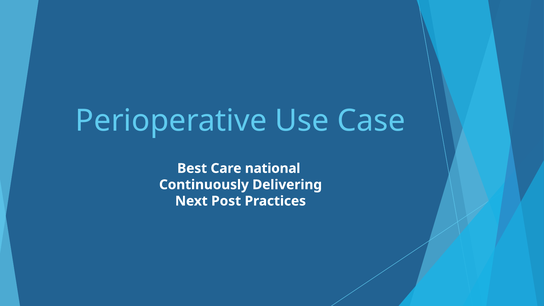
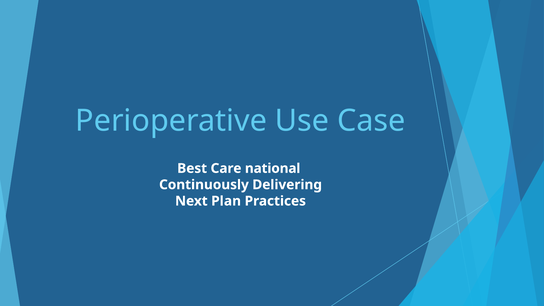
Post: Post -> Plan
